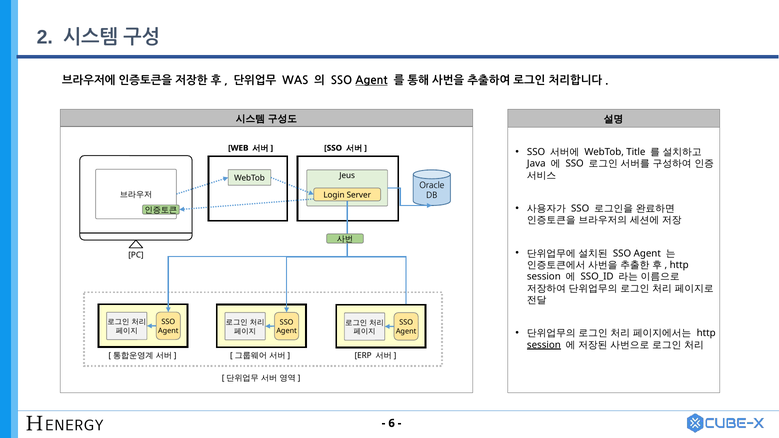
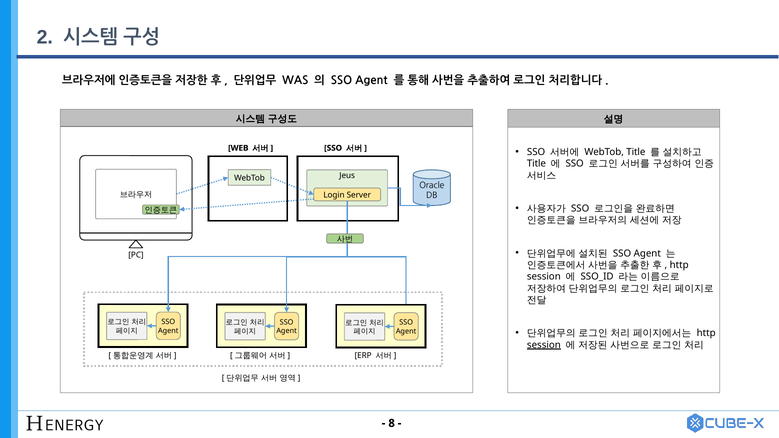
Agent at (371, 80) underline: present -> none
Java at (536, 164): Java -> Title
6: 6 -> 8
